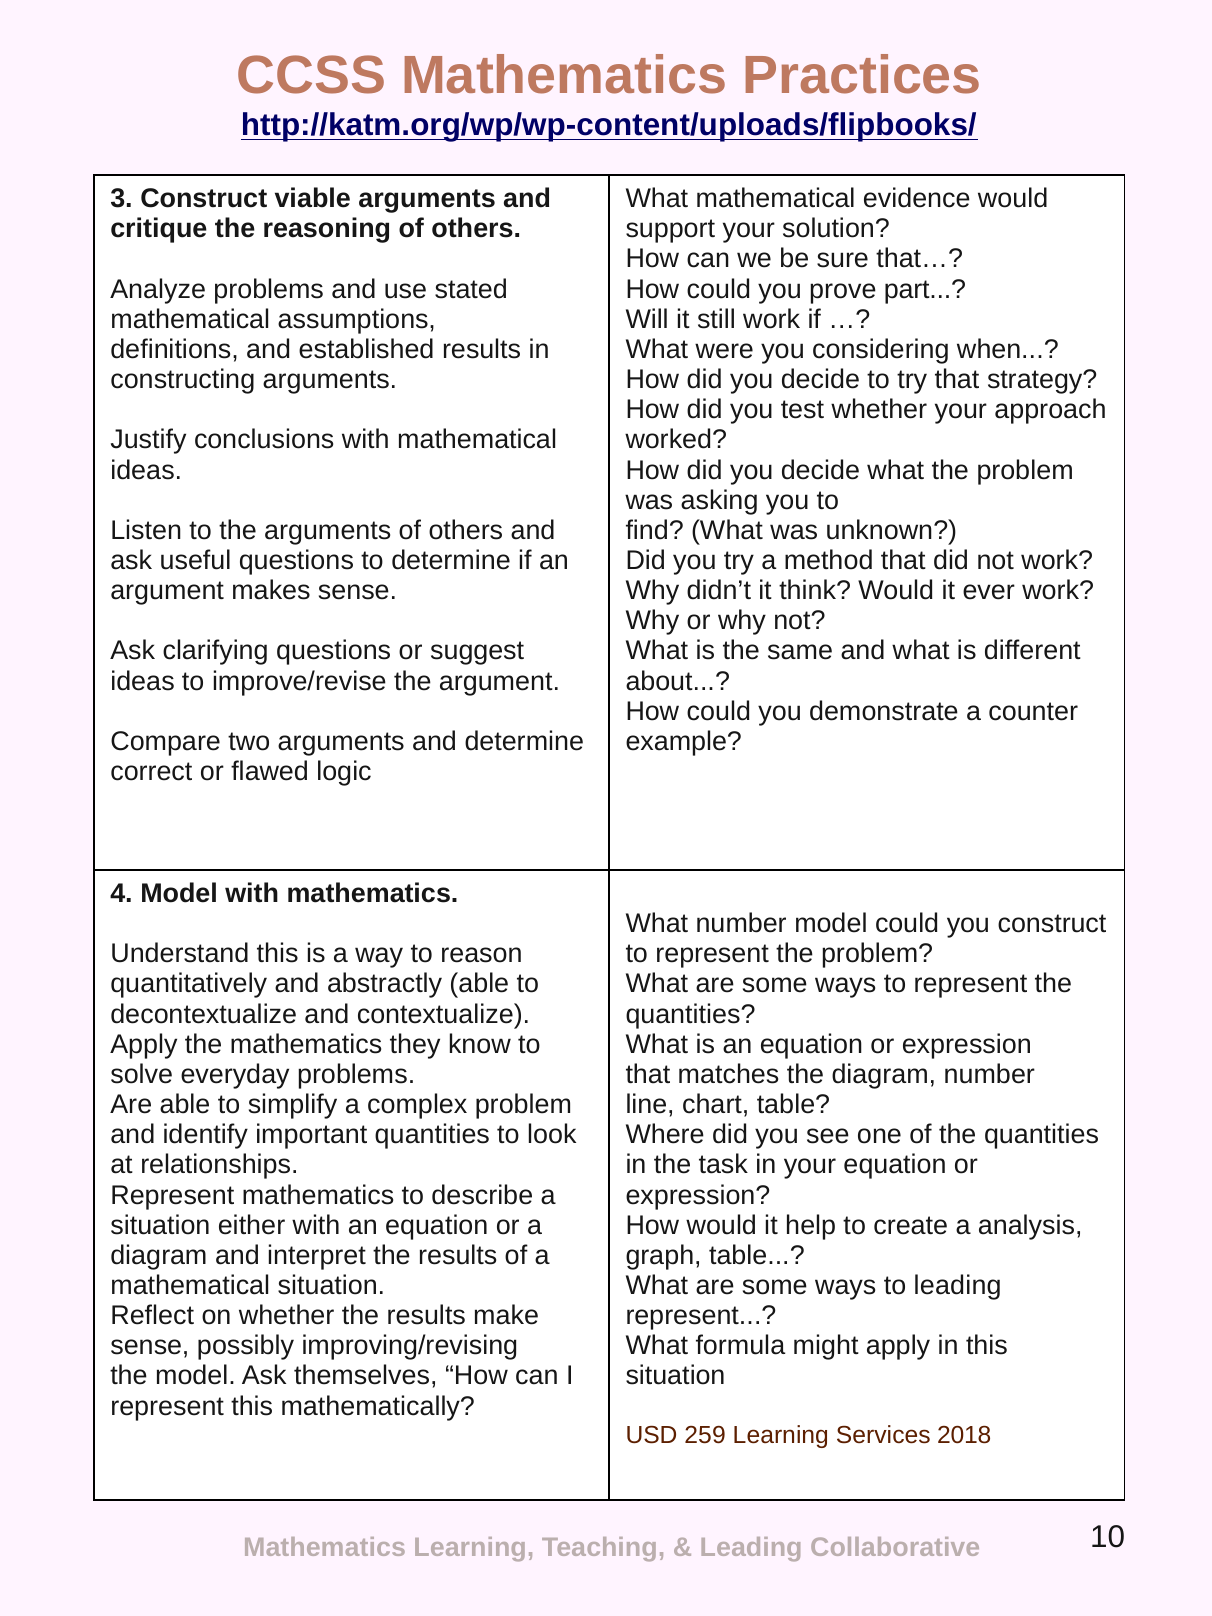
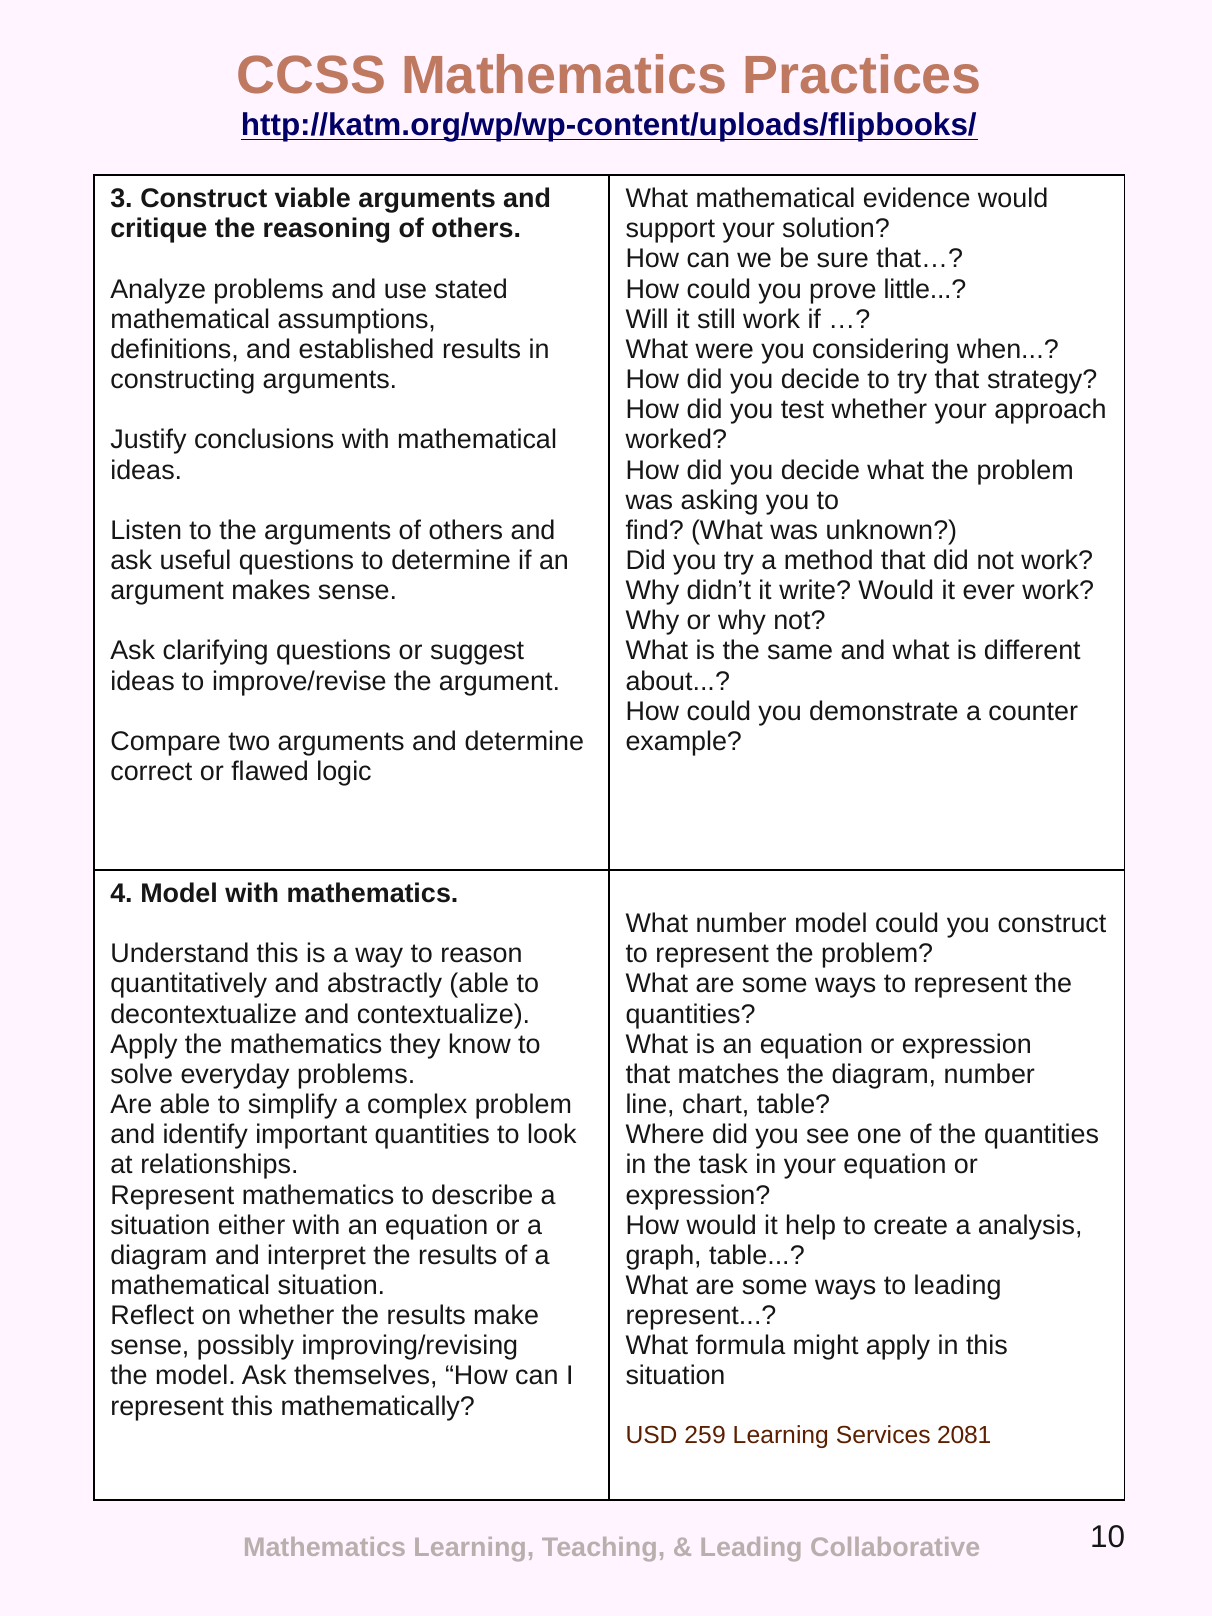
part: part -> little
think: think -> write
2018: 2018 -> 2081
